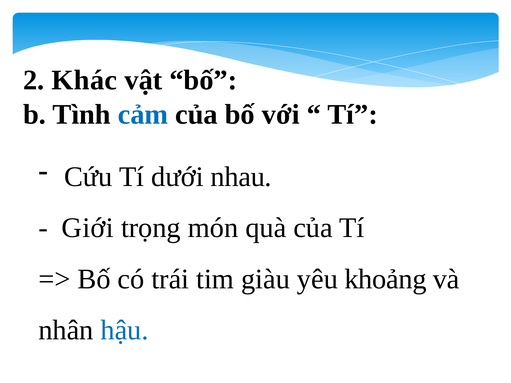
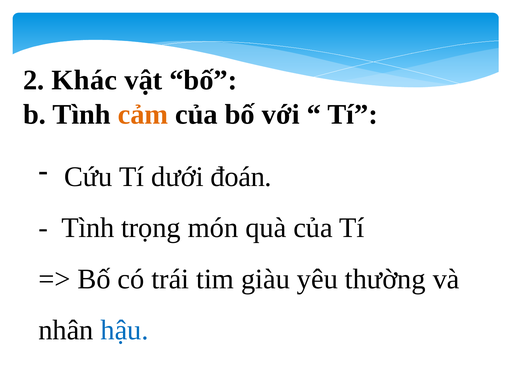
cảm colour: blue -> orange
nhau: nhau -> đoán
Giới at (88, 228): Giới -> Tình
khoảng: khoảng -> thường
